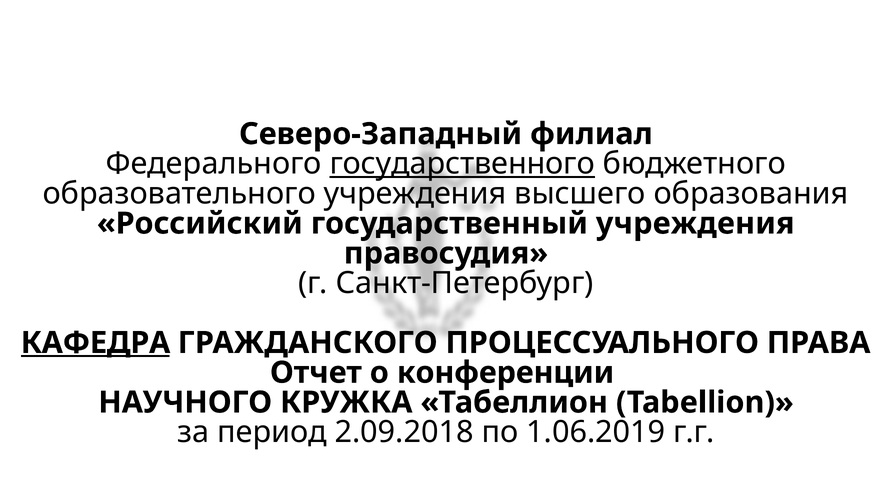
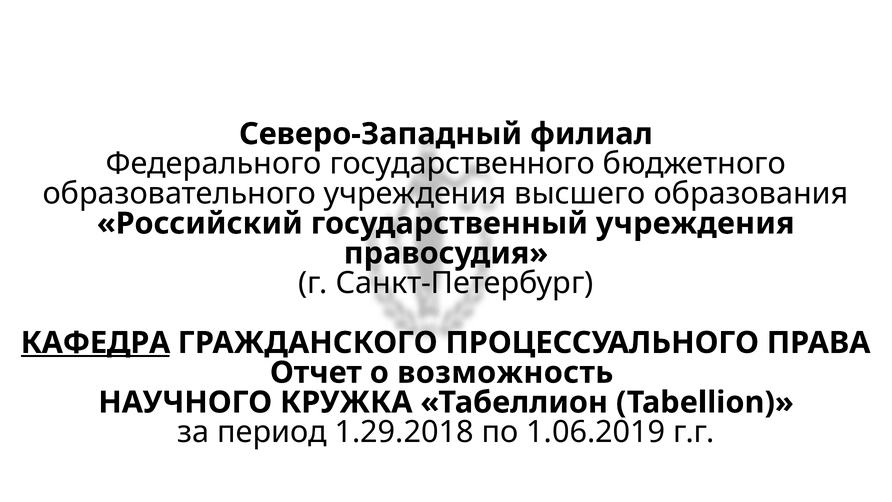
государственного underline: present -> none
конференции: конференции -> возможность
2.09.2018: 2.09.2018 -> 1.29.2018
